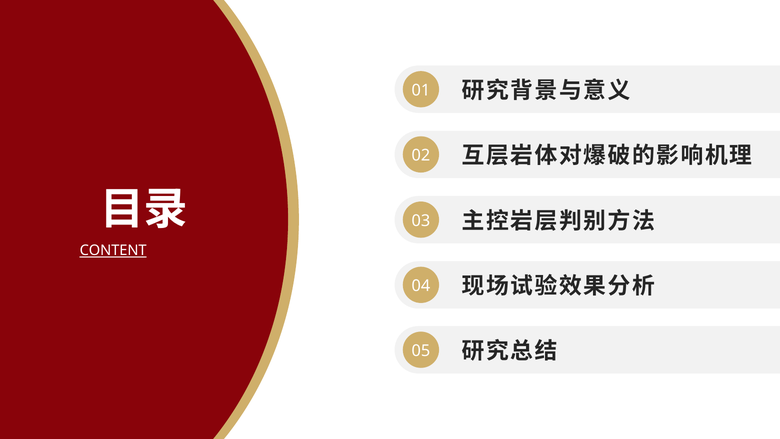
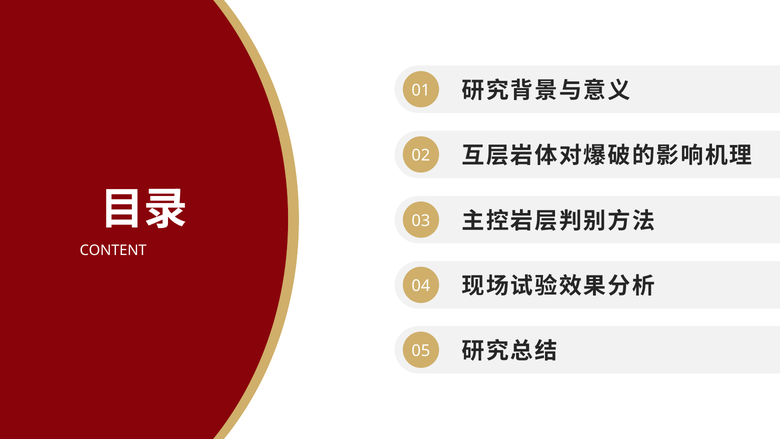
CONTENT underline: present -> none
